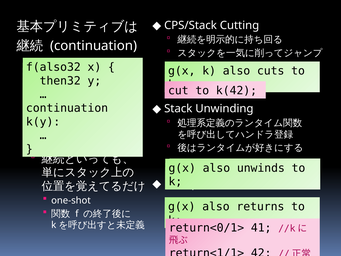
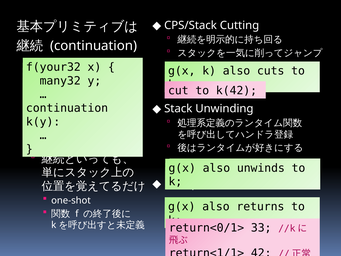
f(also32: f(also32 -> f(your32
then32: then32 -> many32
41: 41 -> 33
